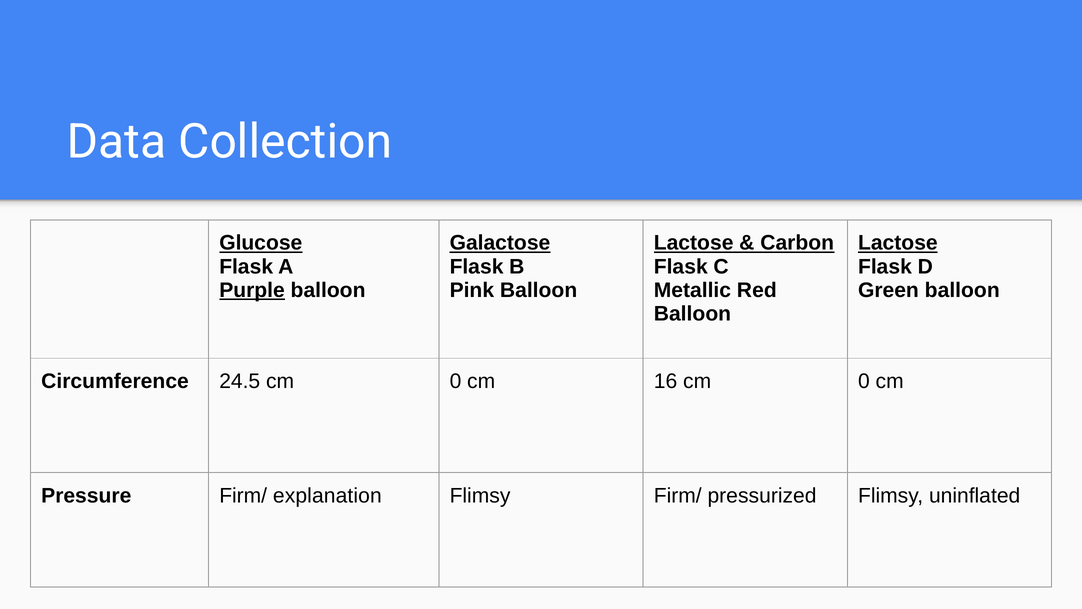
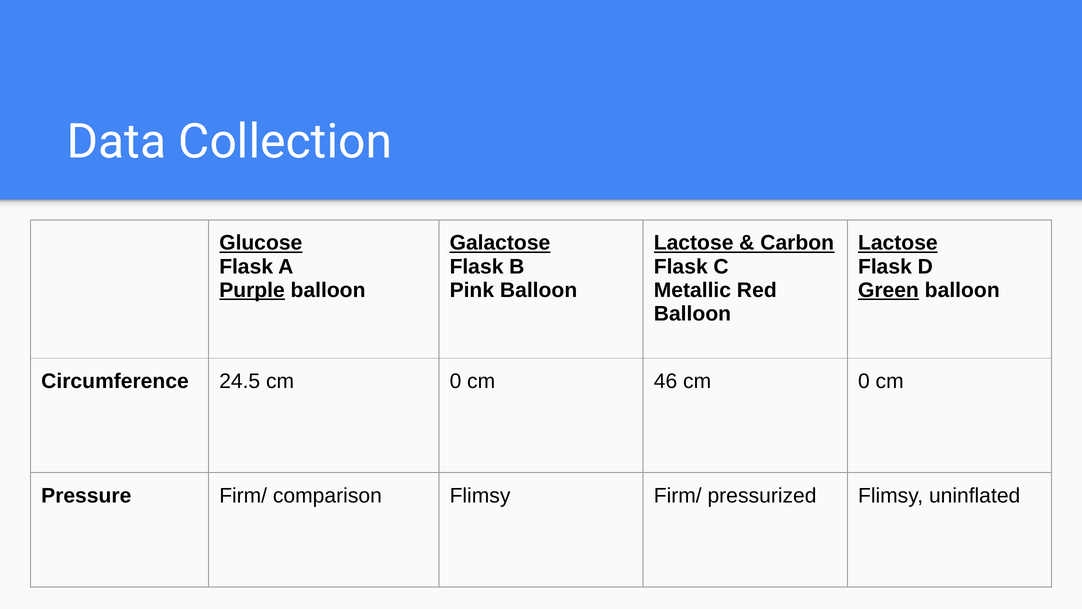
Green underline: none -> present
16: 16 -> 46
explanation: explanation -> comparison
